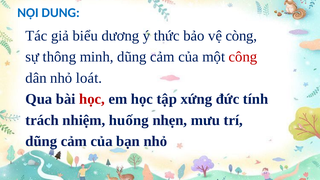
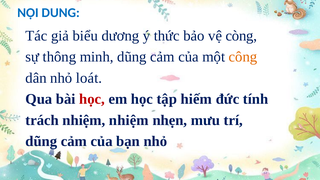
công colour: red -> orange
xứng: xứng -> hiếm
nhiệm huống: huống -> nhiệm
